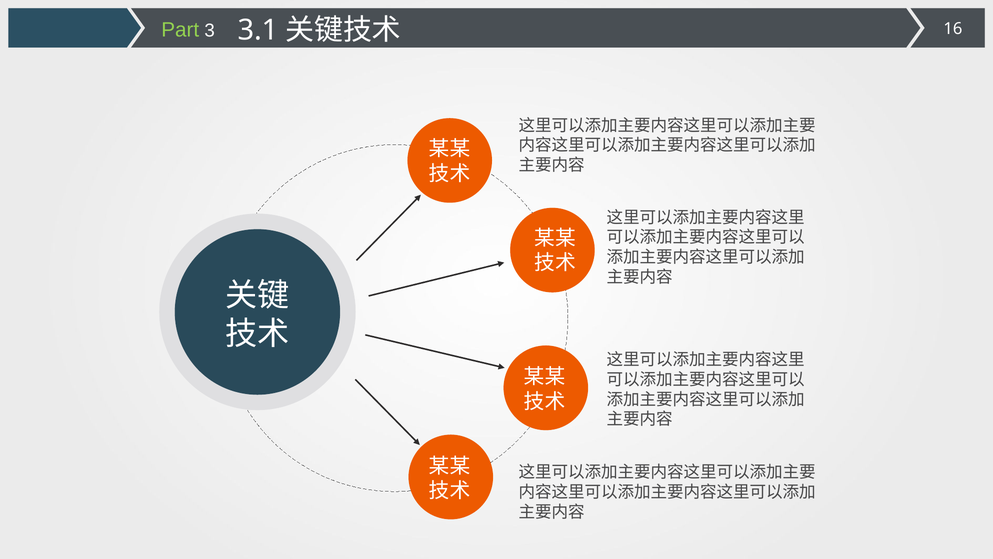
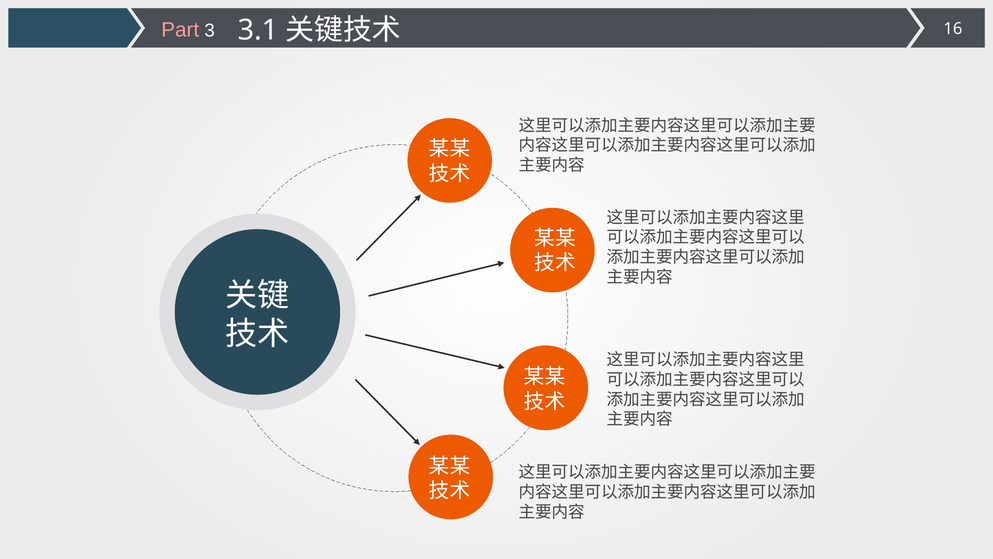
Part colour: light green -> pink
